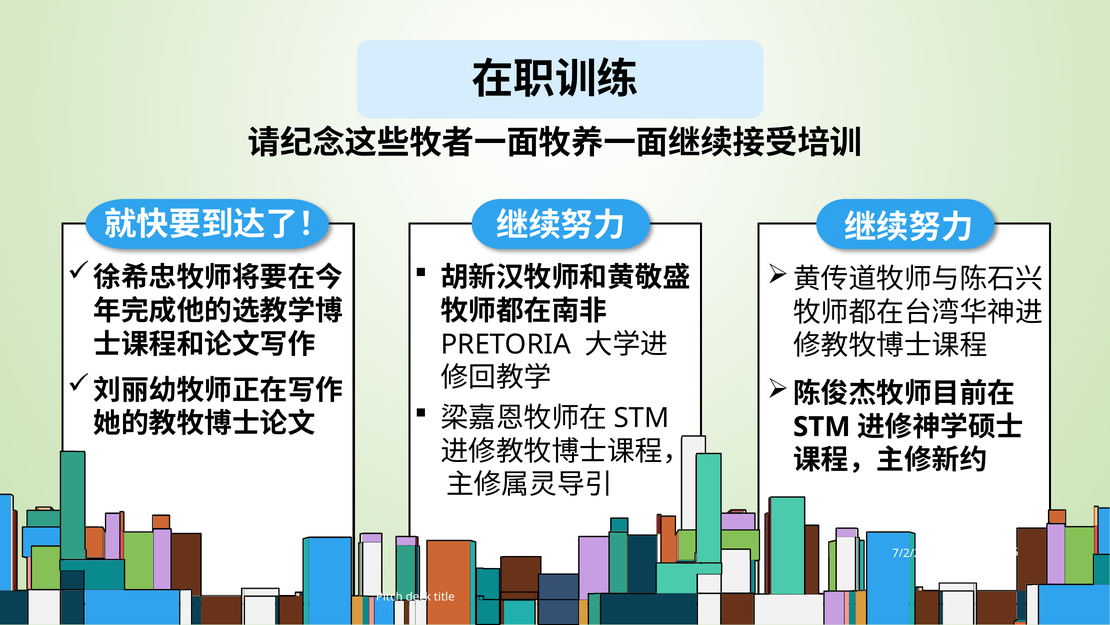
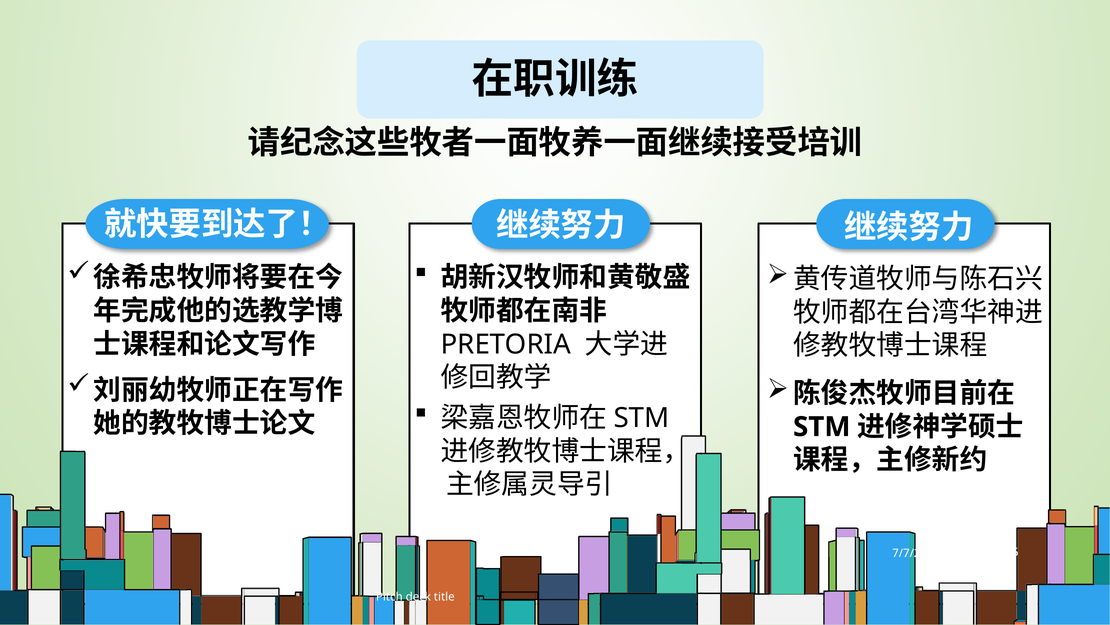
7/2/20XX: 7/2/20XX -> 7/7/20XX
